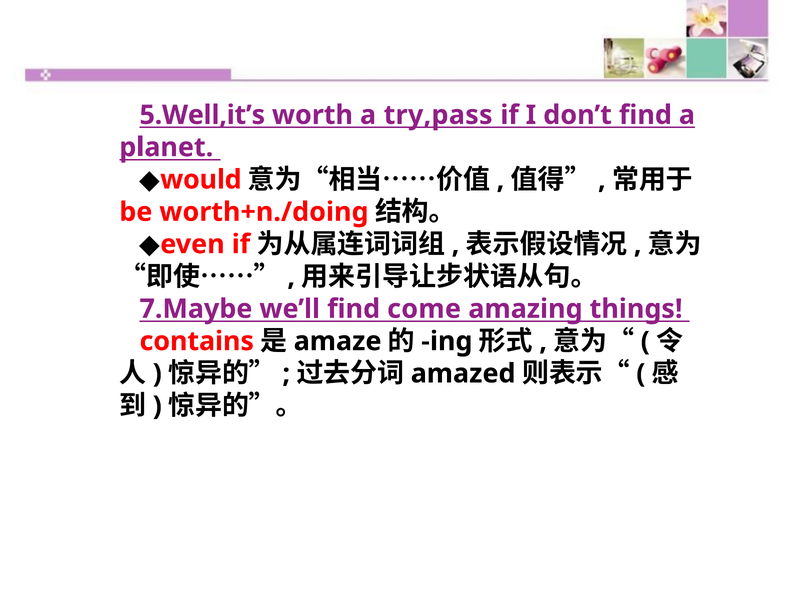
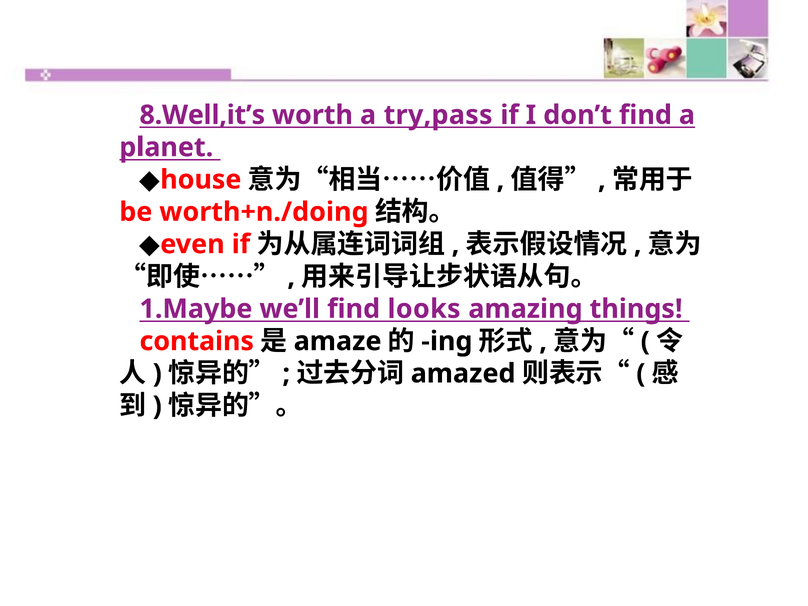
5.Well,it’s: 5.Well,it’s -> 8.Well,it’s
would: would -> house
7.Maybe: 7.Maybe -> 1.Maybe
come: come -> looks
